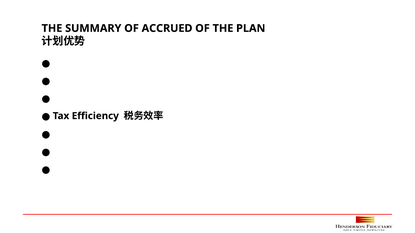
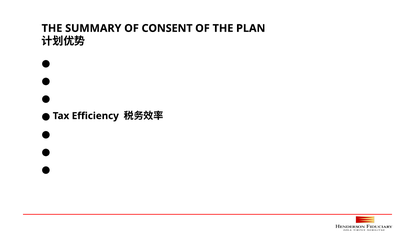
ACCRUED: ACCRUED -> CONSENT
